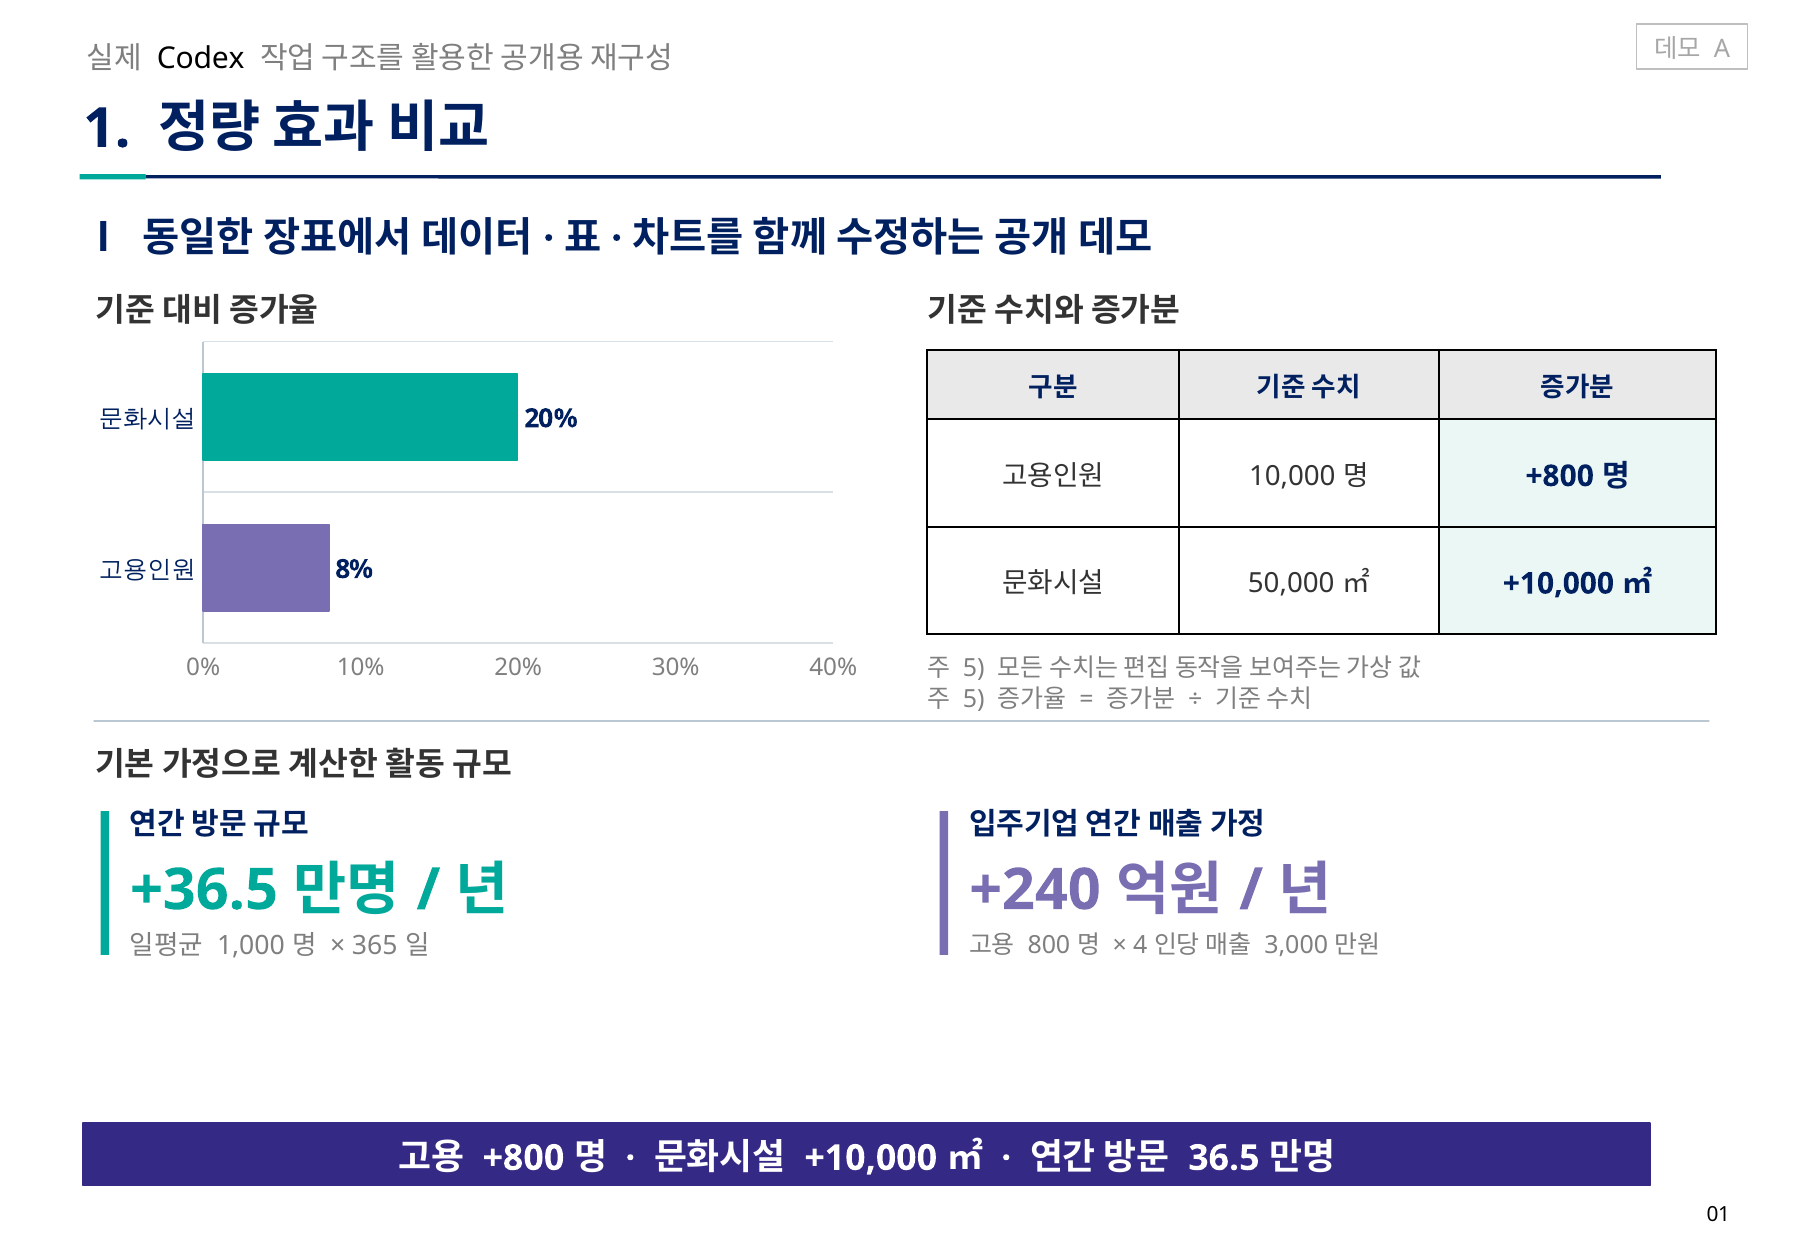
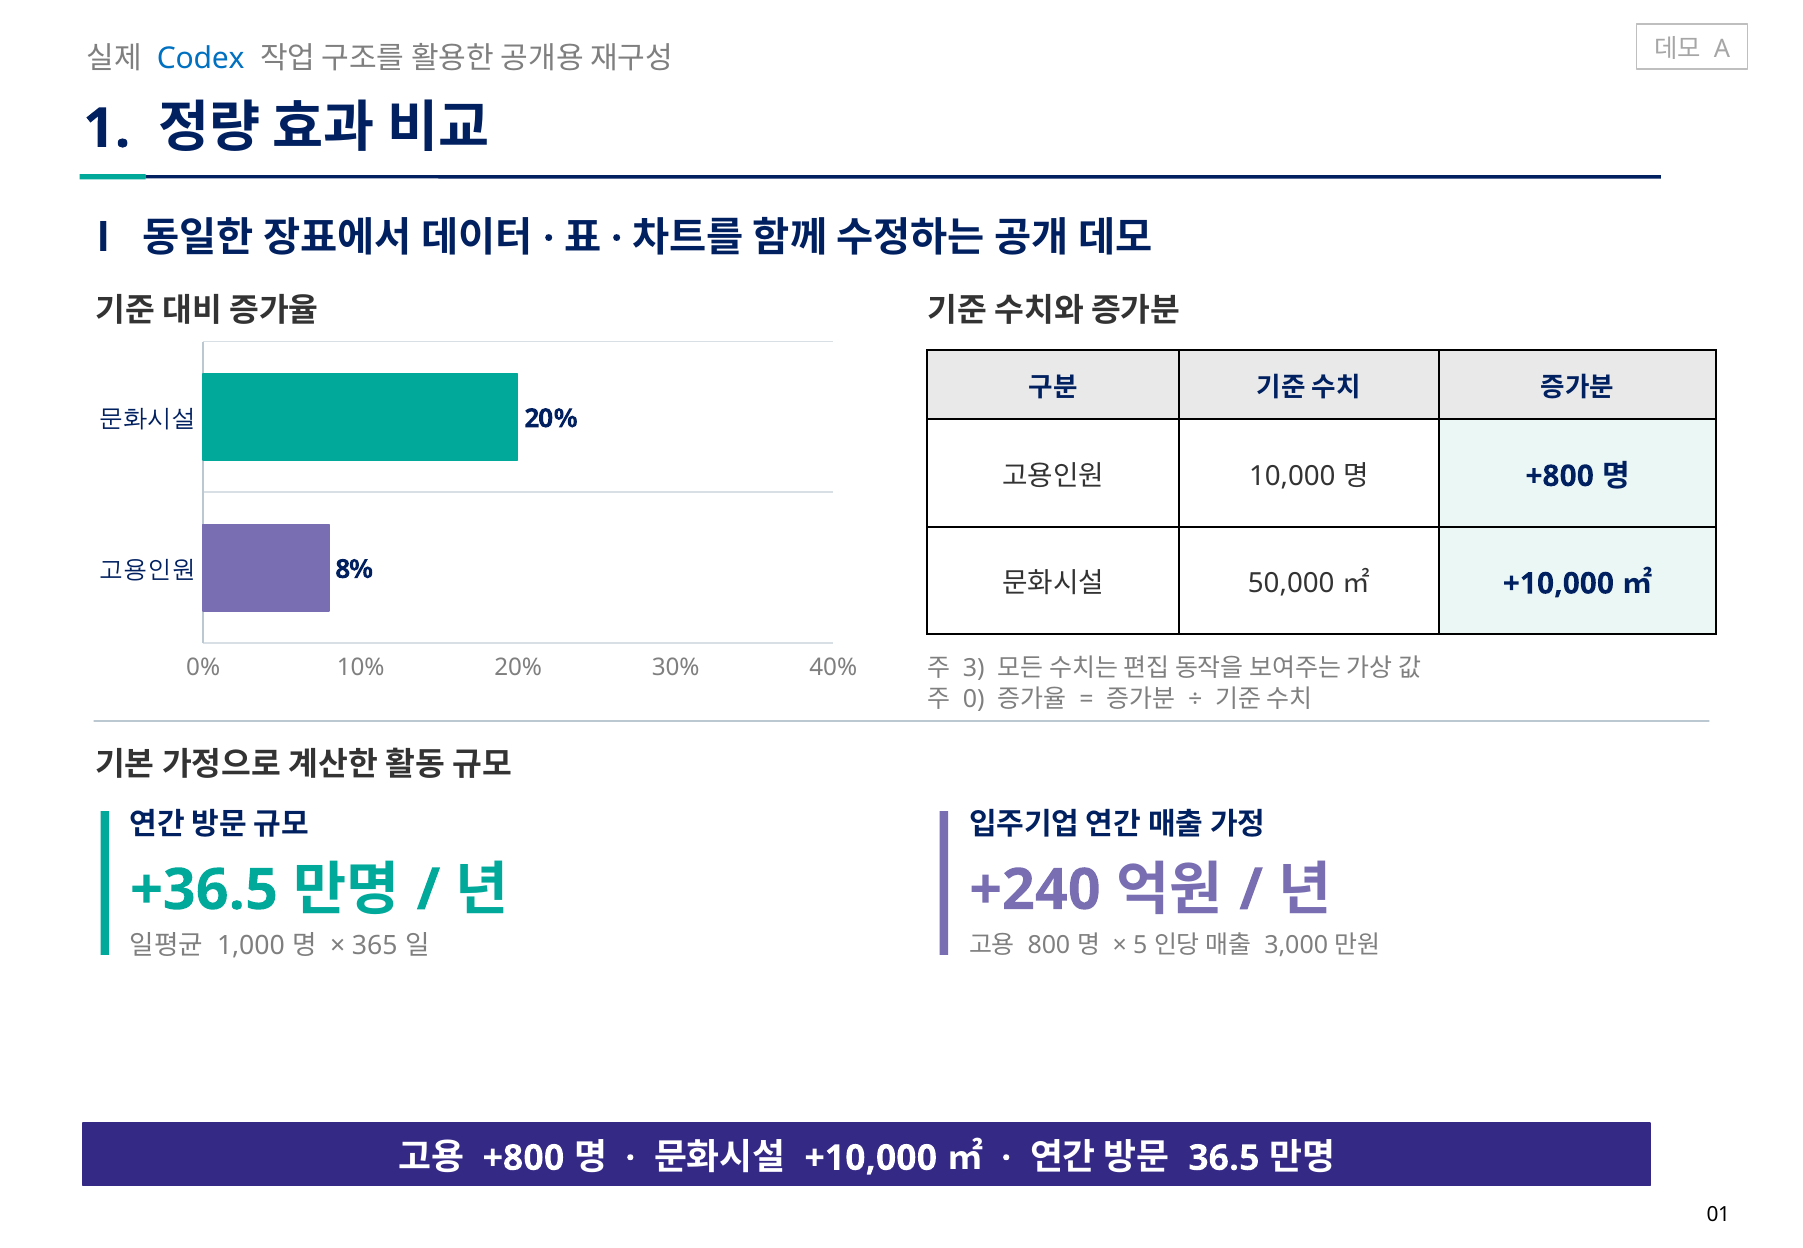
Codex colour: black -> blue
5 at (974, 668): 5 -> 3
5 at (974, 699): 5 -> 0
4: 4 -> 5
